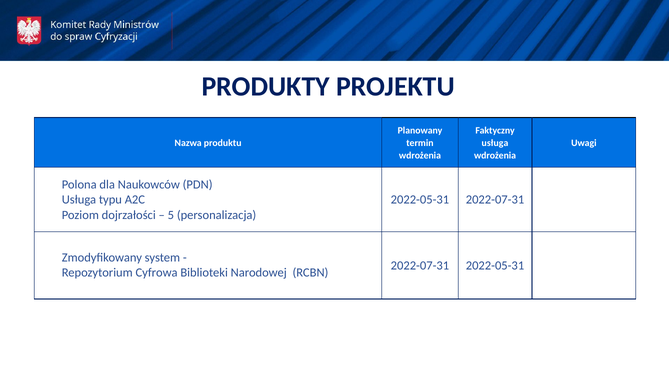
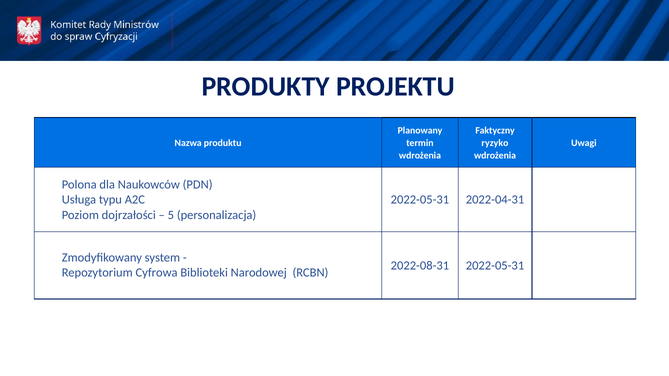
usługa at (495, 143): usługa -> ryzyko
2022-05-31 2022-07-31: 2022-07-31 -> 2022-04-31
2022-07-31 at (420, 266): 2022-07-31 -> 2022-08-31
